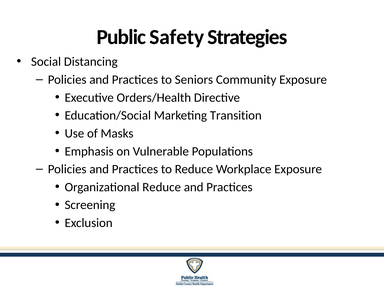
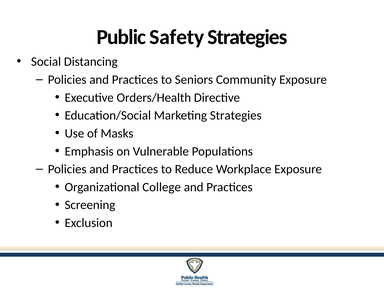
Marketing Transition: Transition -> Strategies
Organizational Reduce: Reduce -> College
